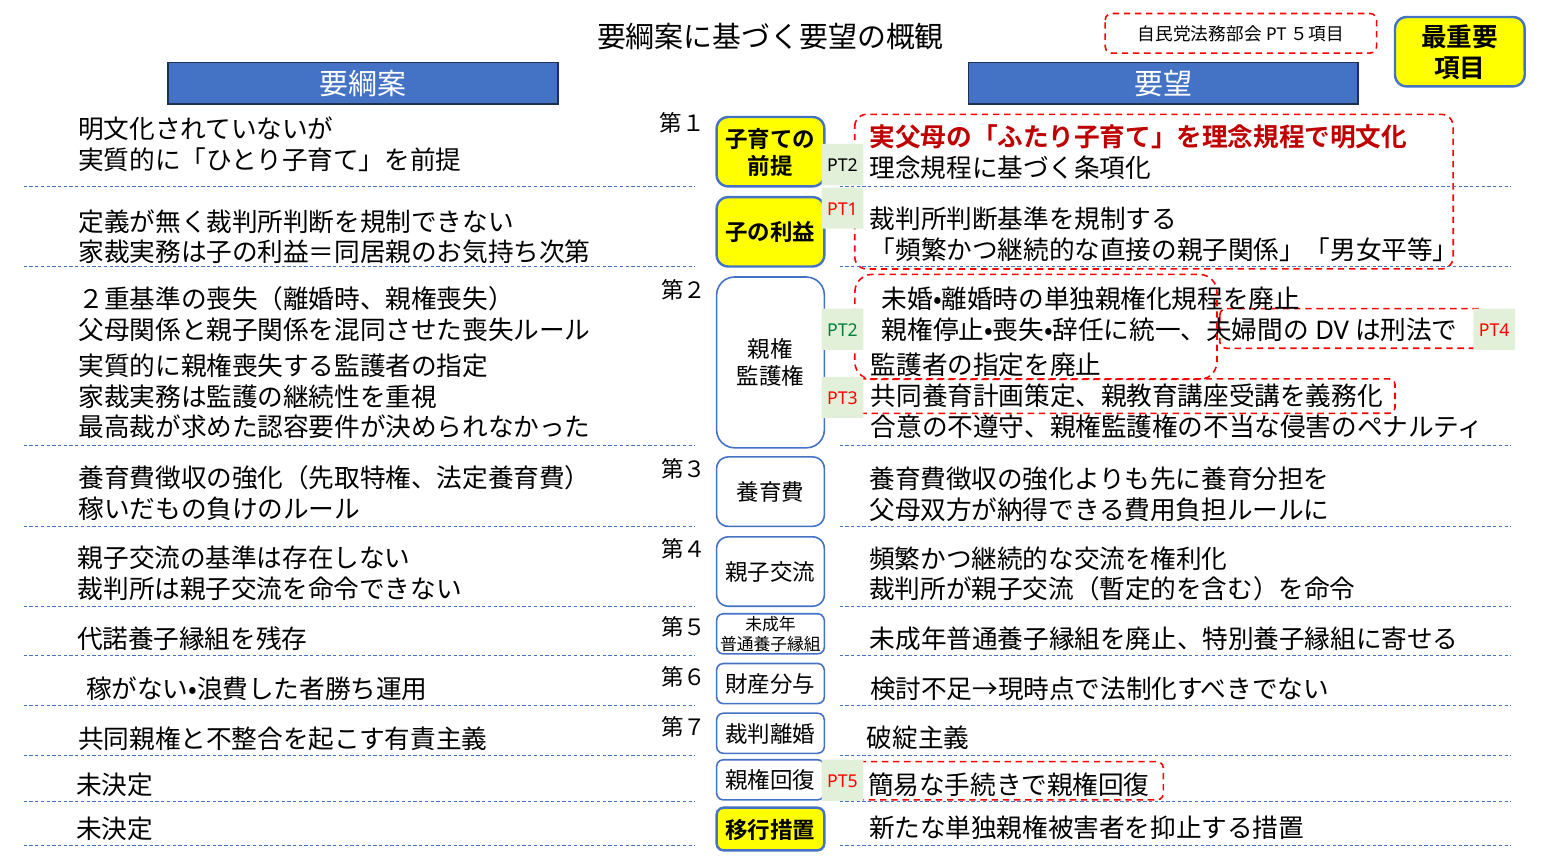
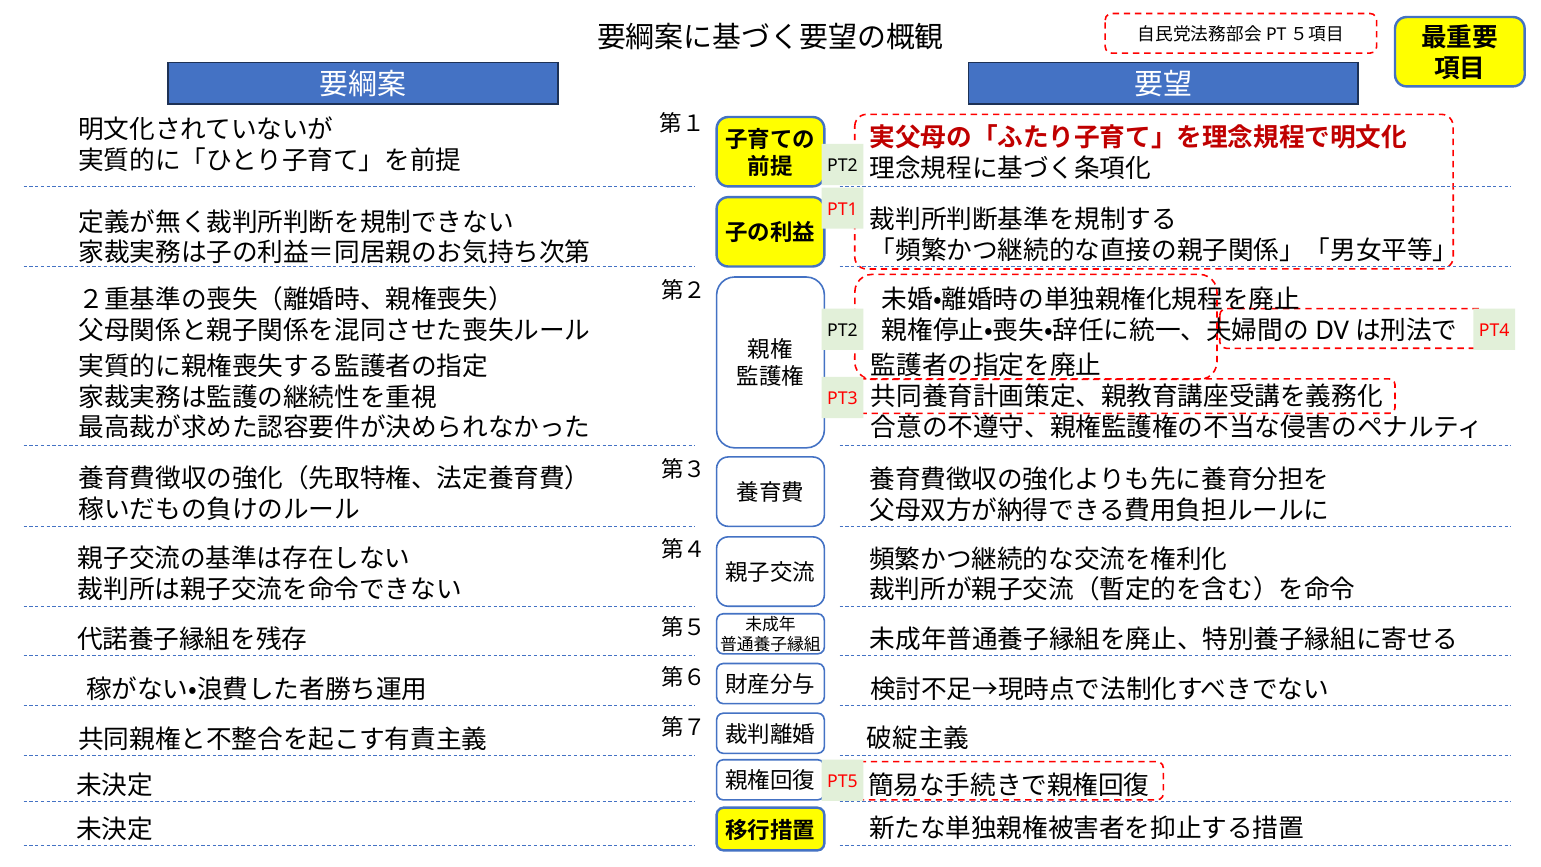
PT2 at (842, 330) colour: green -> black
